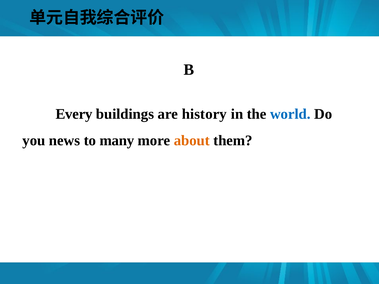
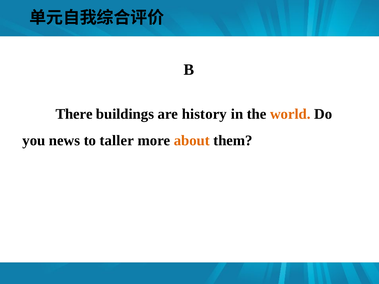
Every: Every -> There
world colour: blue -> orange
many: many -> taller
